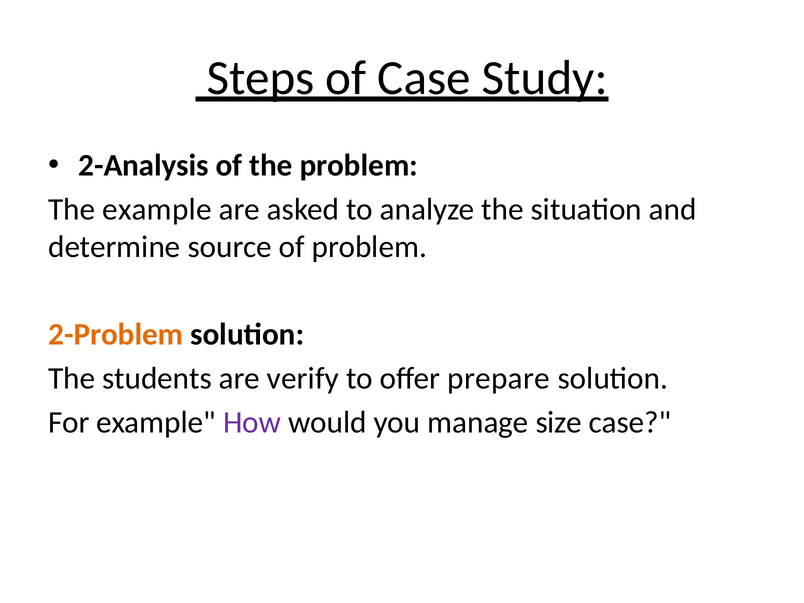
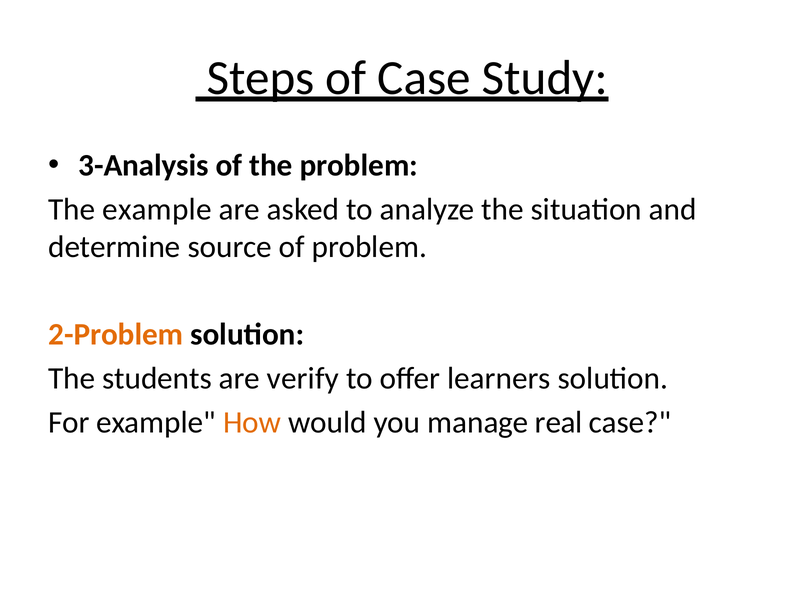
2-Analysis: 2-Analysis -> 3-Analysis
prepare: prepare -> learners
How colour: purple -> orange
size: size -> real
